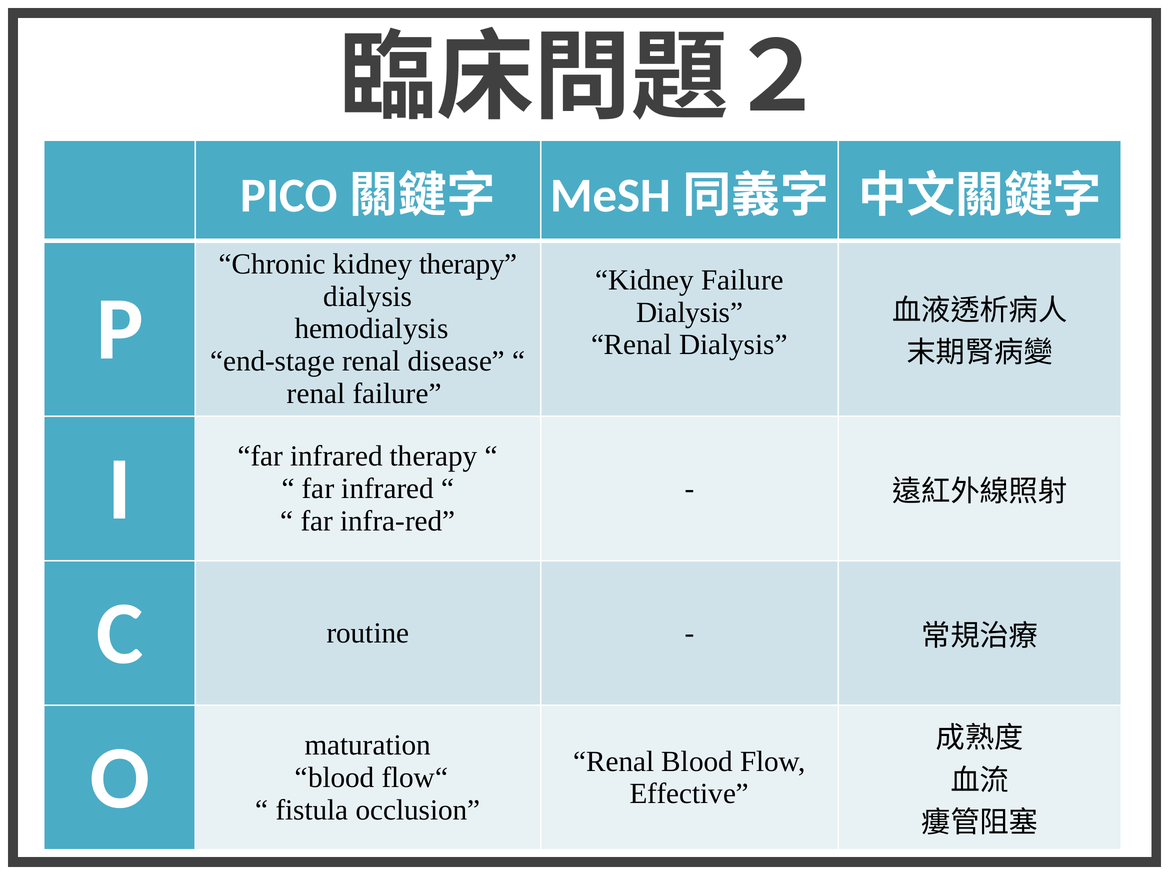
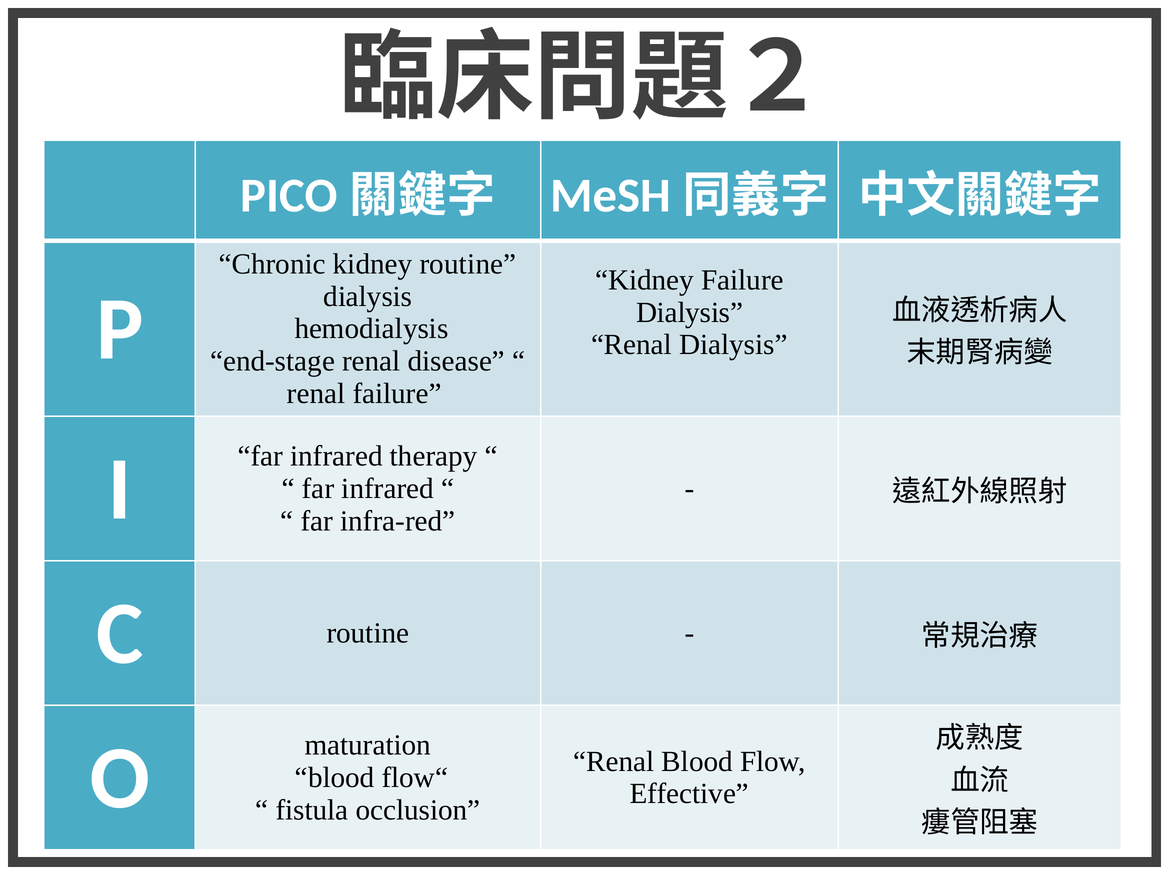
kidney therapy: therapy -> routine
